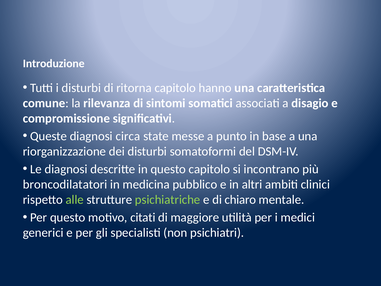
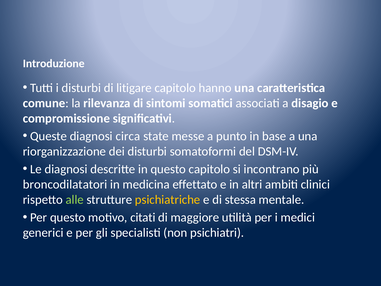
ritorna: ritorna -> litigare
pubblico: pubblico -> effettato
psichiatriche colour: light green -> yellow
chiaro: chiaro -> stessa
